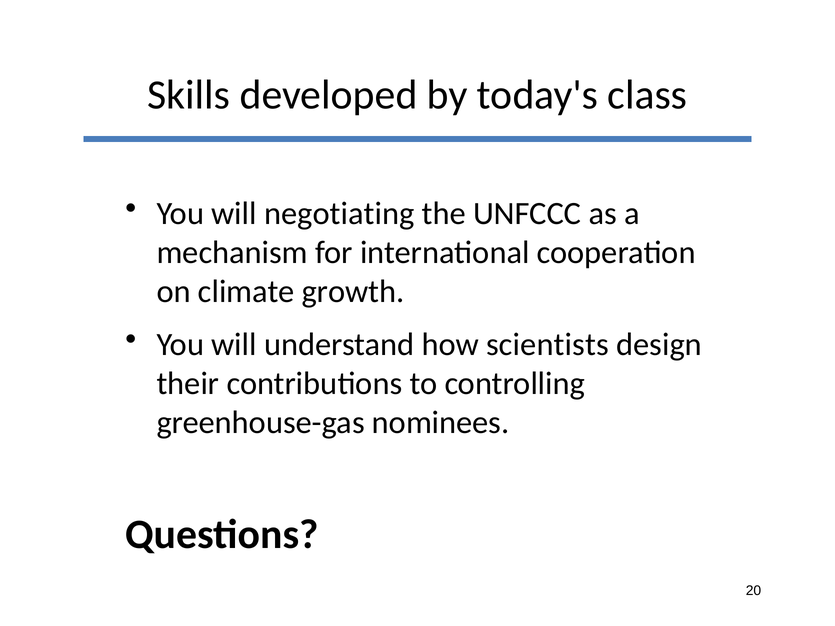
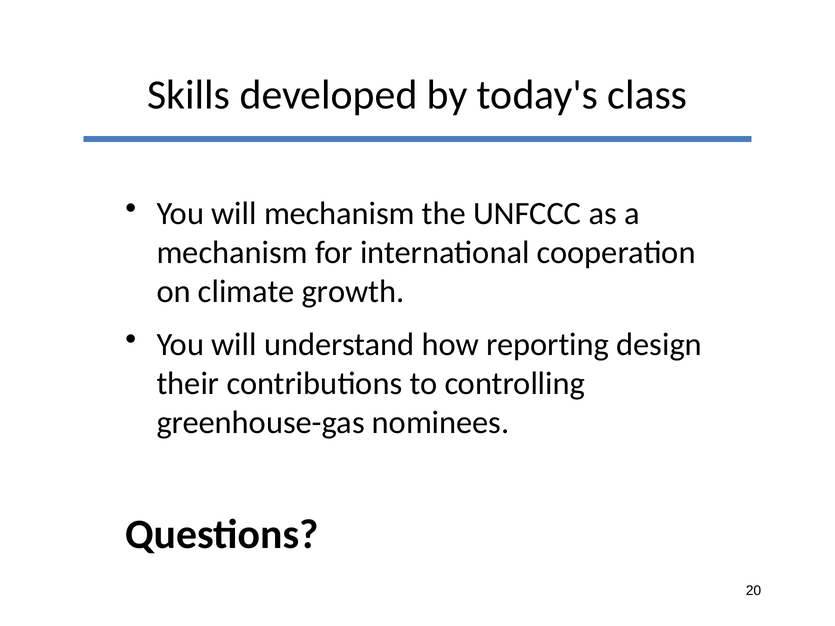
will negotiating: negotiating -> mechanism
scientists: scientists -> reporting
